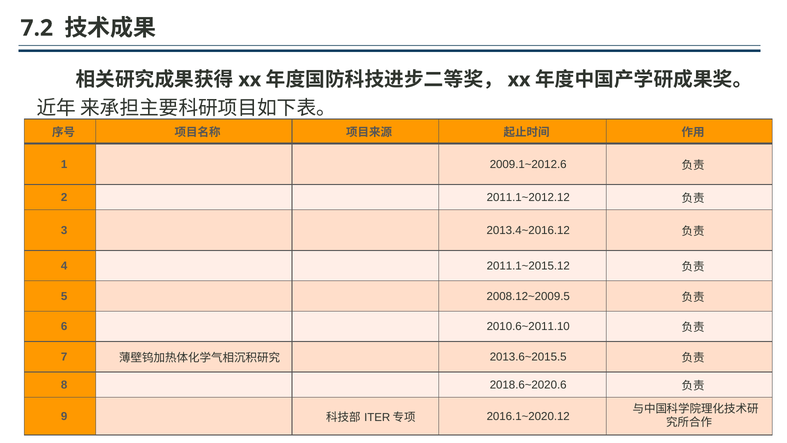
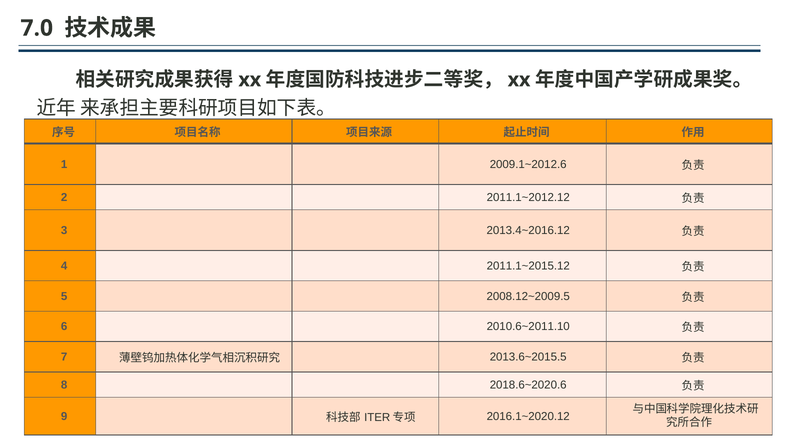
7.2: 7.2 -> 7.0
